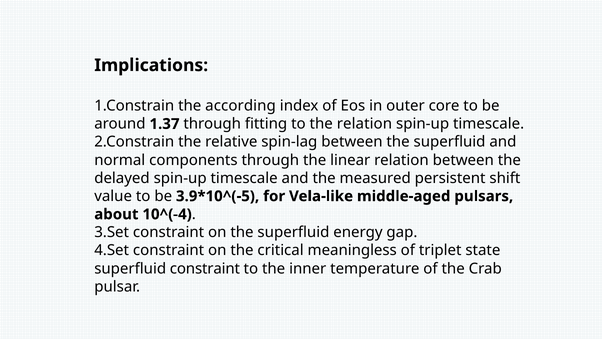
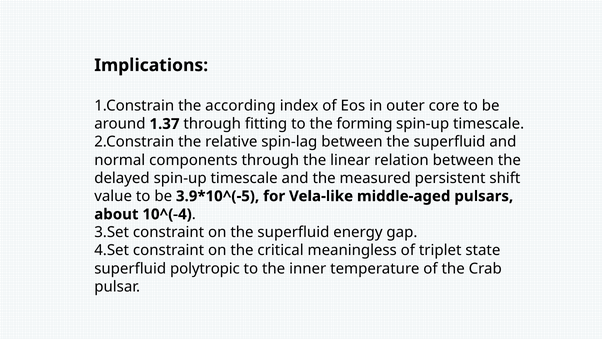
the relation: relation -> forming
superfluid constraint: constraint -> polytropic
